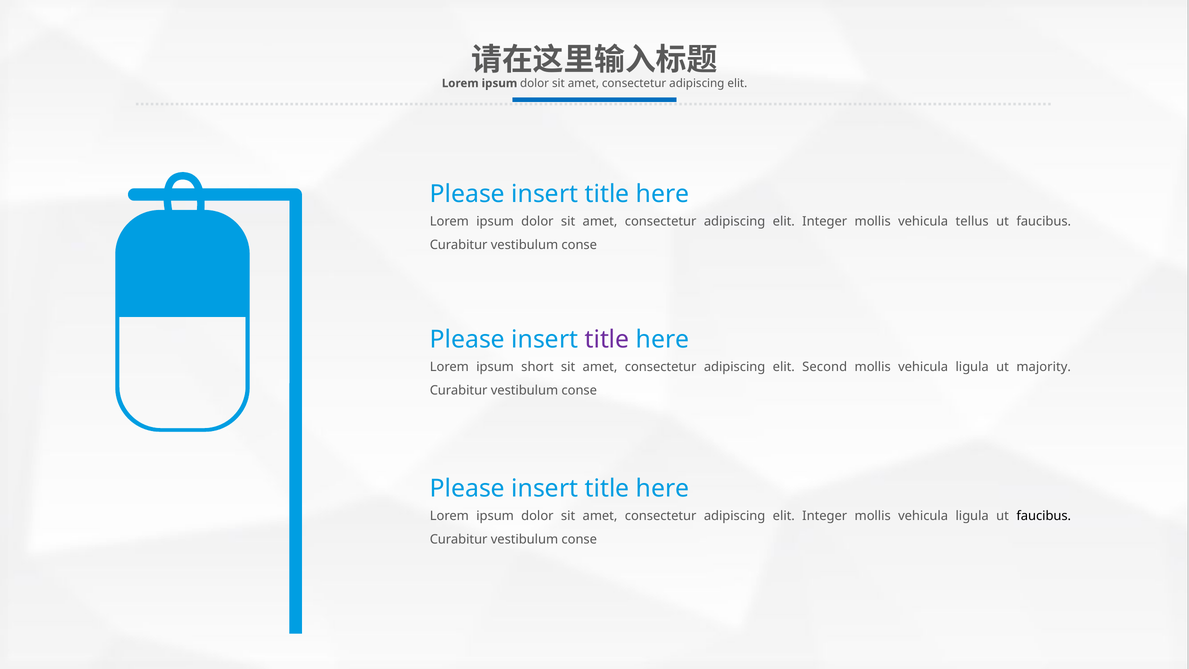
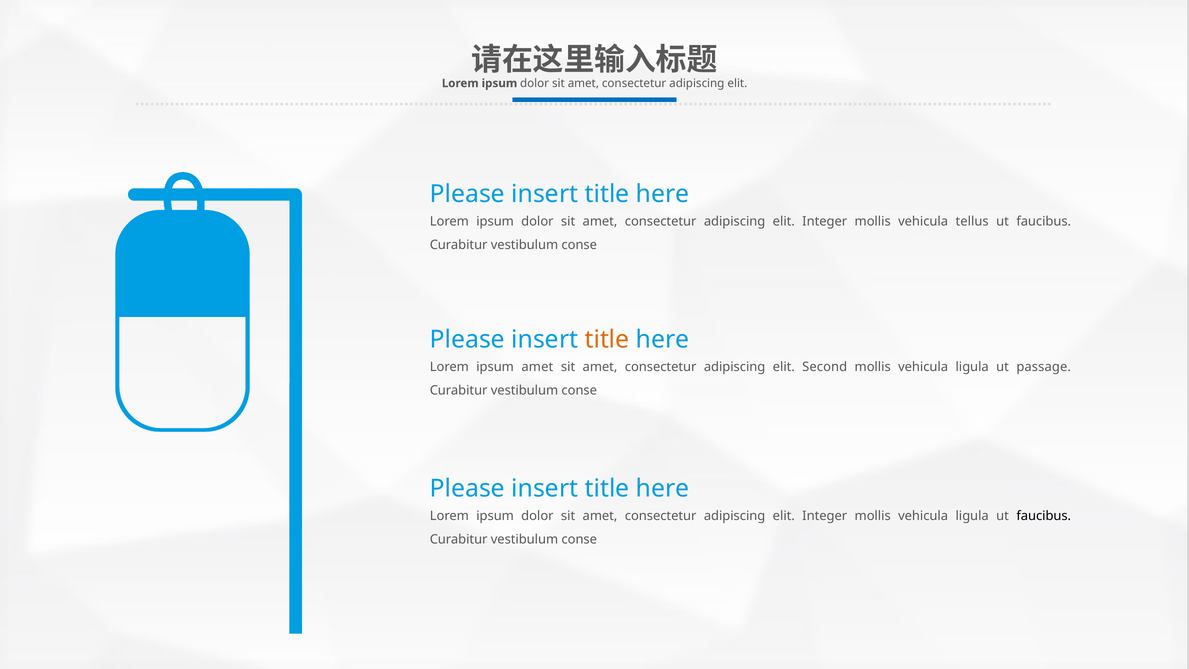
title at (607, 339) colour: purple -> orange
ipsum short: short -> amet
majority: majority -> passage
